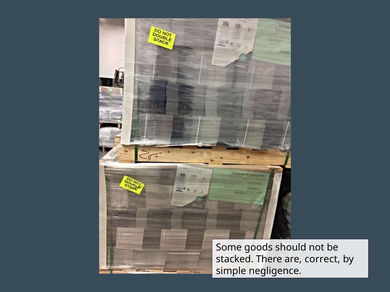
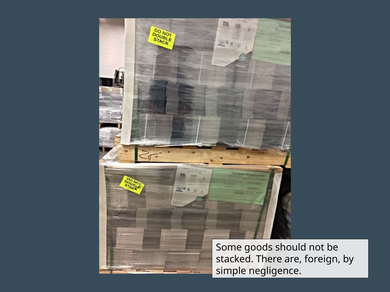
correct: correct -> foreign
